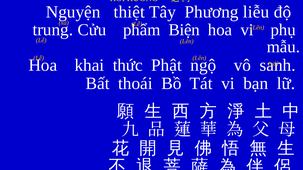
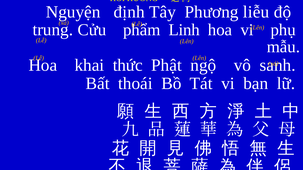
thiệt: thiệt -> định
Biện: Biện -> Linh
